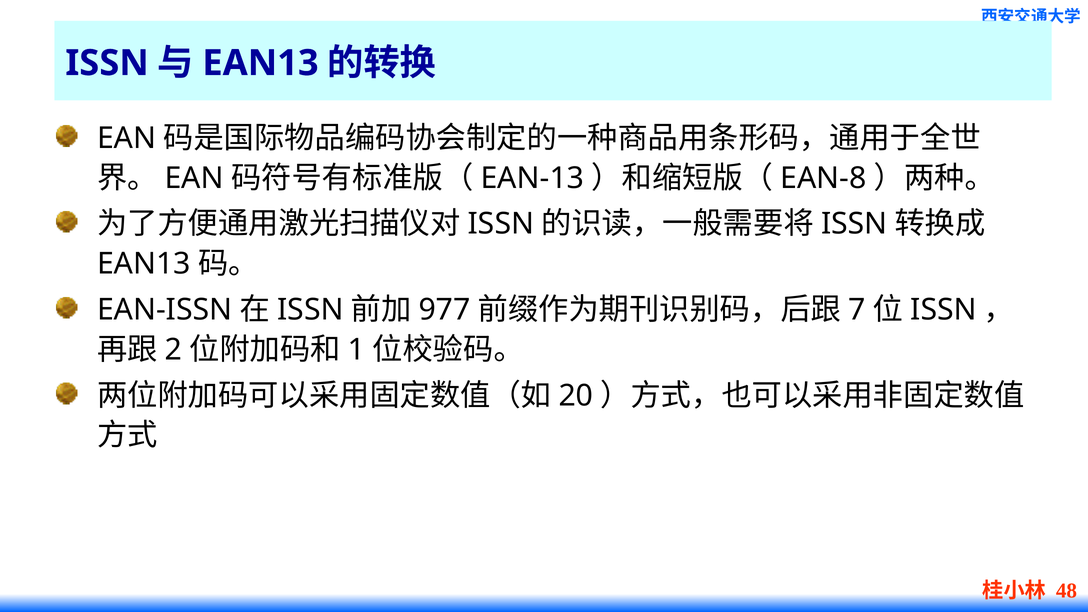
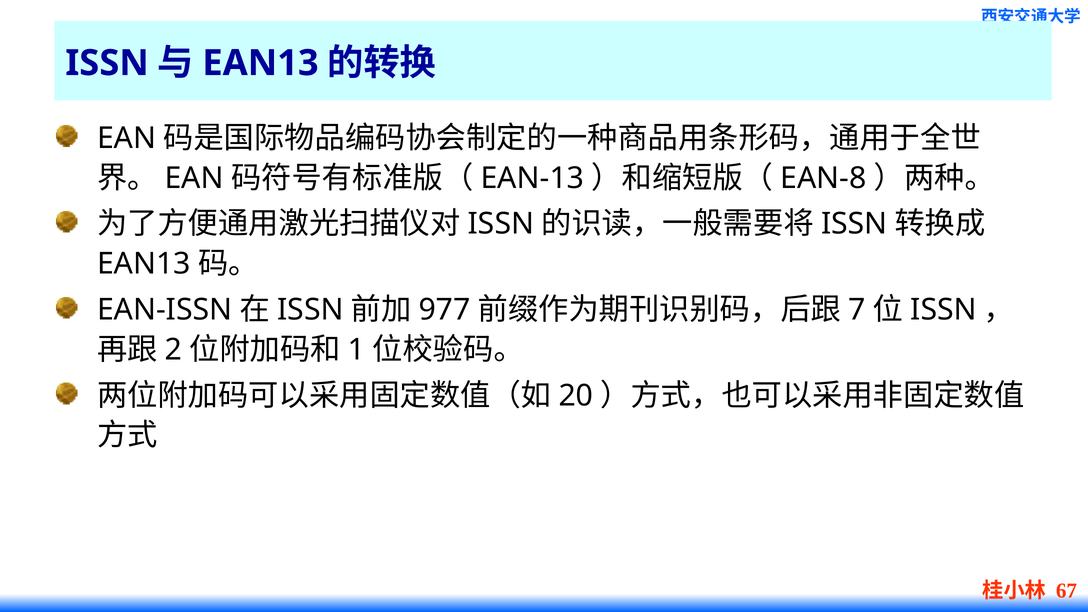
48: 48 -> 67
